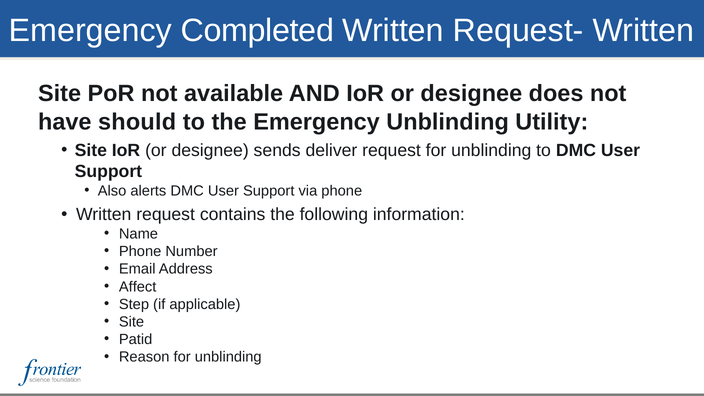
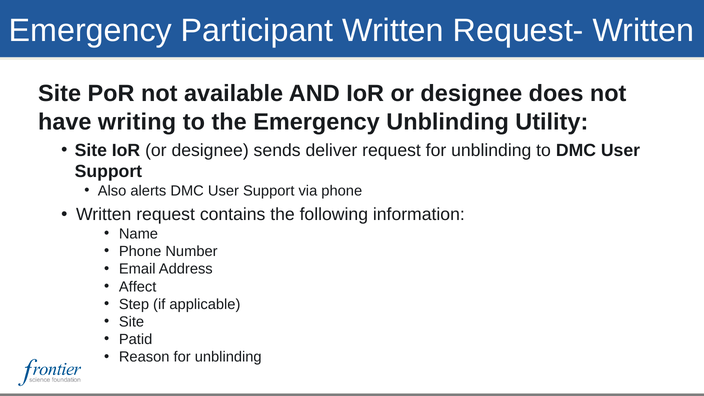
Completed: Completed -> Participant
should: should -> writing
